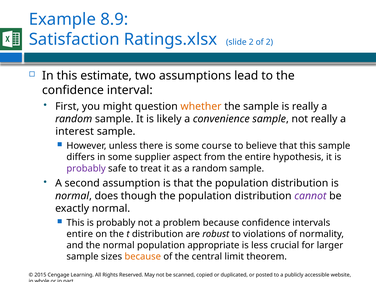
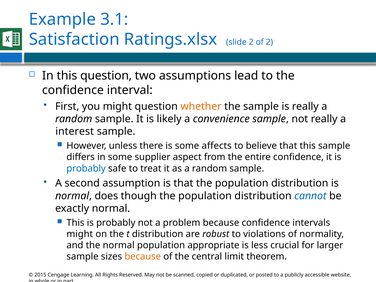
8.9: 8.9 -> 3.1
this estimate: estimate -> question
course: course -> affects
entire hypothesis: hypothesis -> confidence
probably at (86, 168) colour: purple -> blue
cannot colour: purple -> blue
entire at (80, 234): entire -> might
